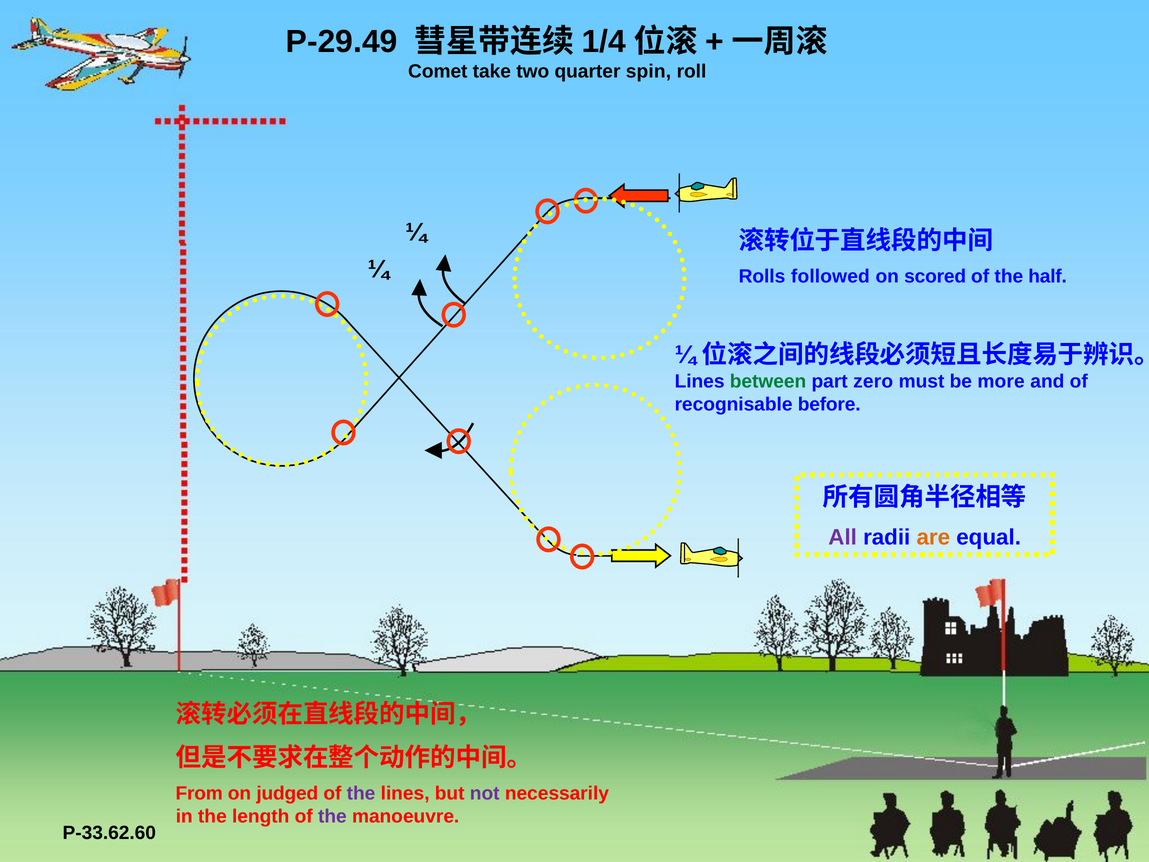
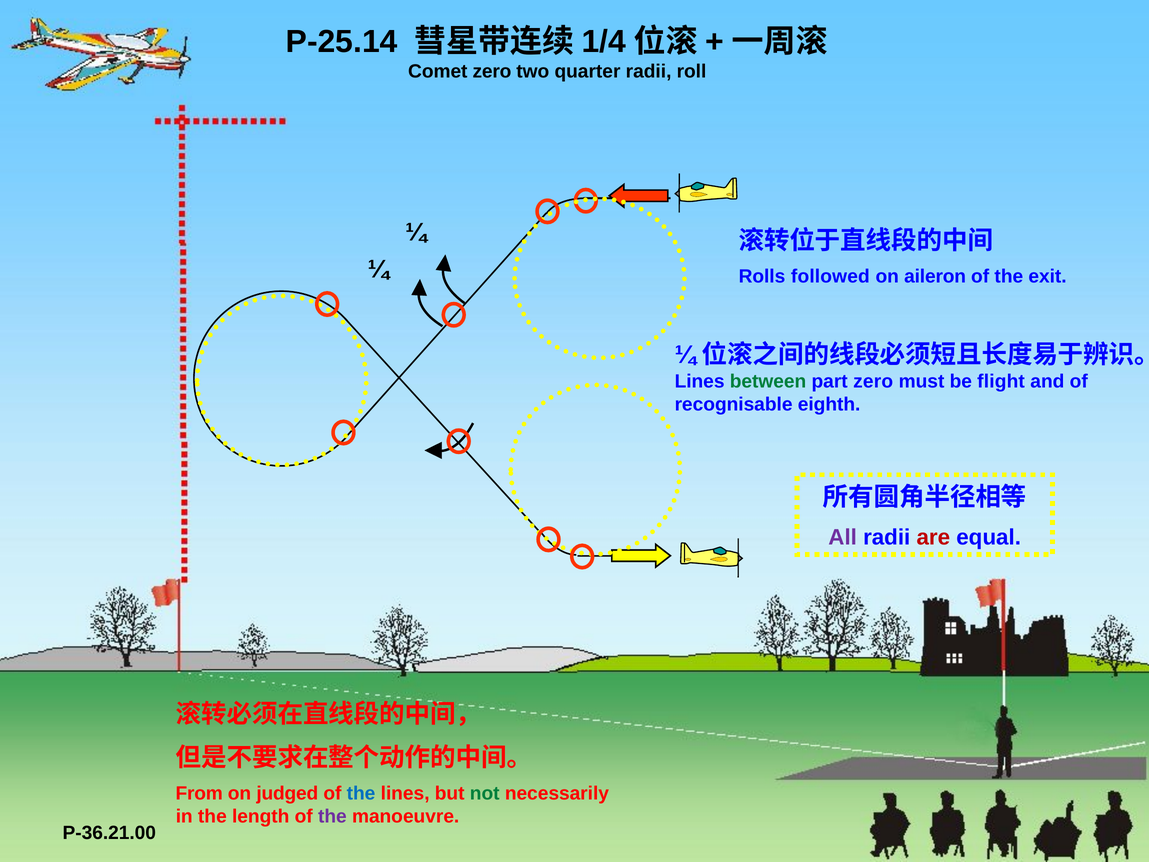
P-29.49: P-29.49 -> P-25.14
Comet take: take -> zero
quarter spin: spin -> radii
scored: scored -> aileron
half: half -> exit
more: more -> flight
before: before -> eighth
are colour: orange -> red
the at (361, 793) colour: purple -> blue
not colour: purple -> green
P-33.62.60: P-33.62.60 -> P-36.21.00
